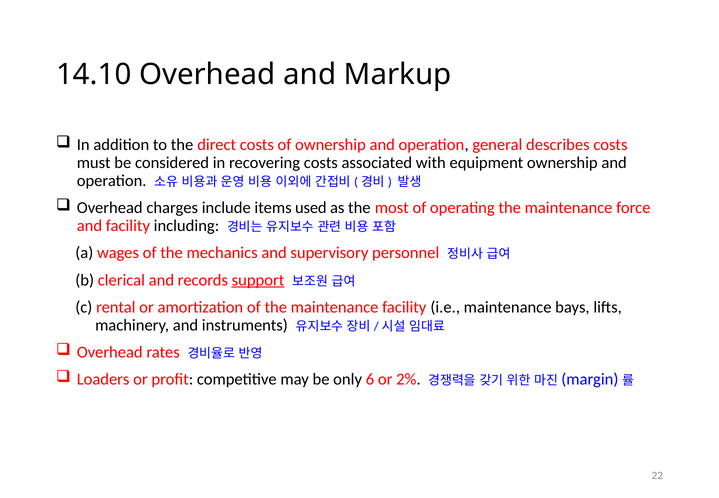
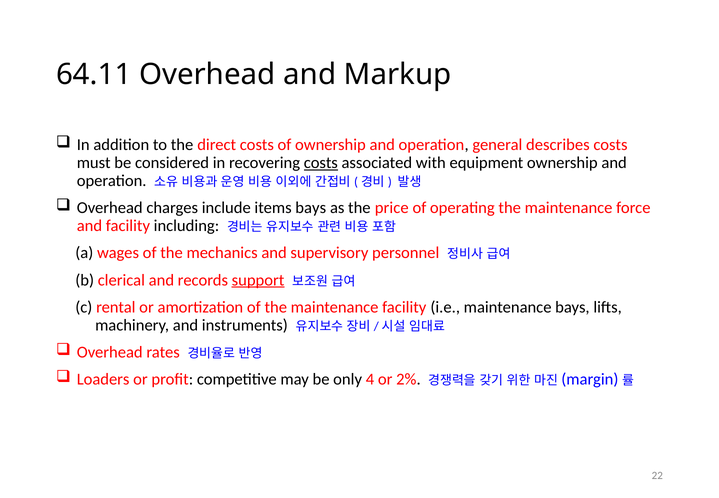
14.10: 14.10 -> 64.11
costs at (321, 163) underline: none -> present
items used: used -> bays
most: most -> price
6: 6 -> 4
